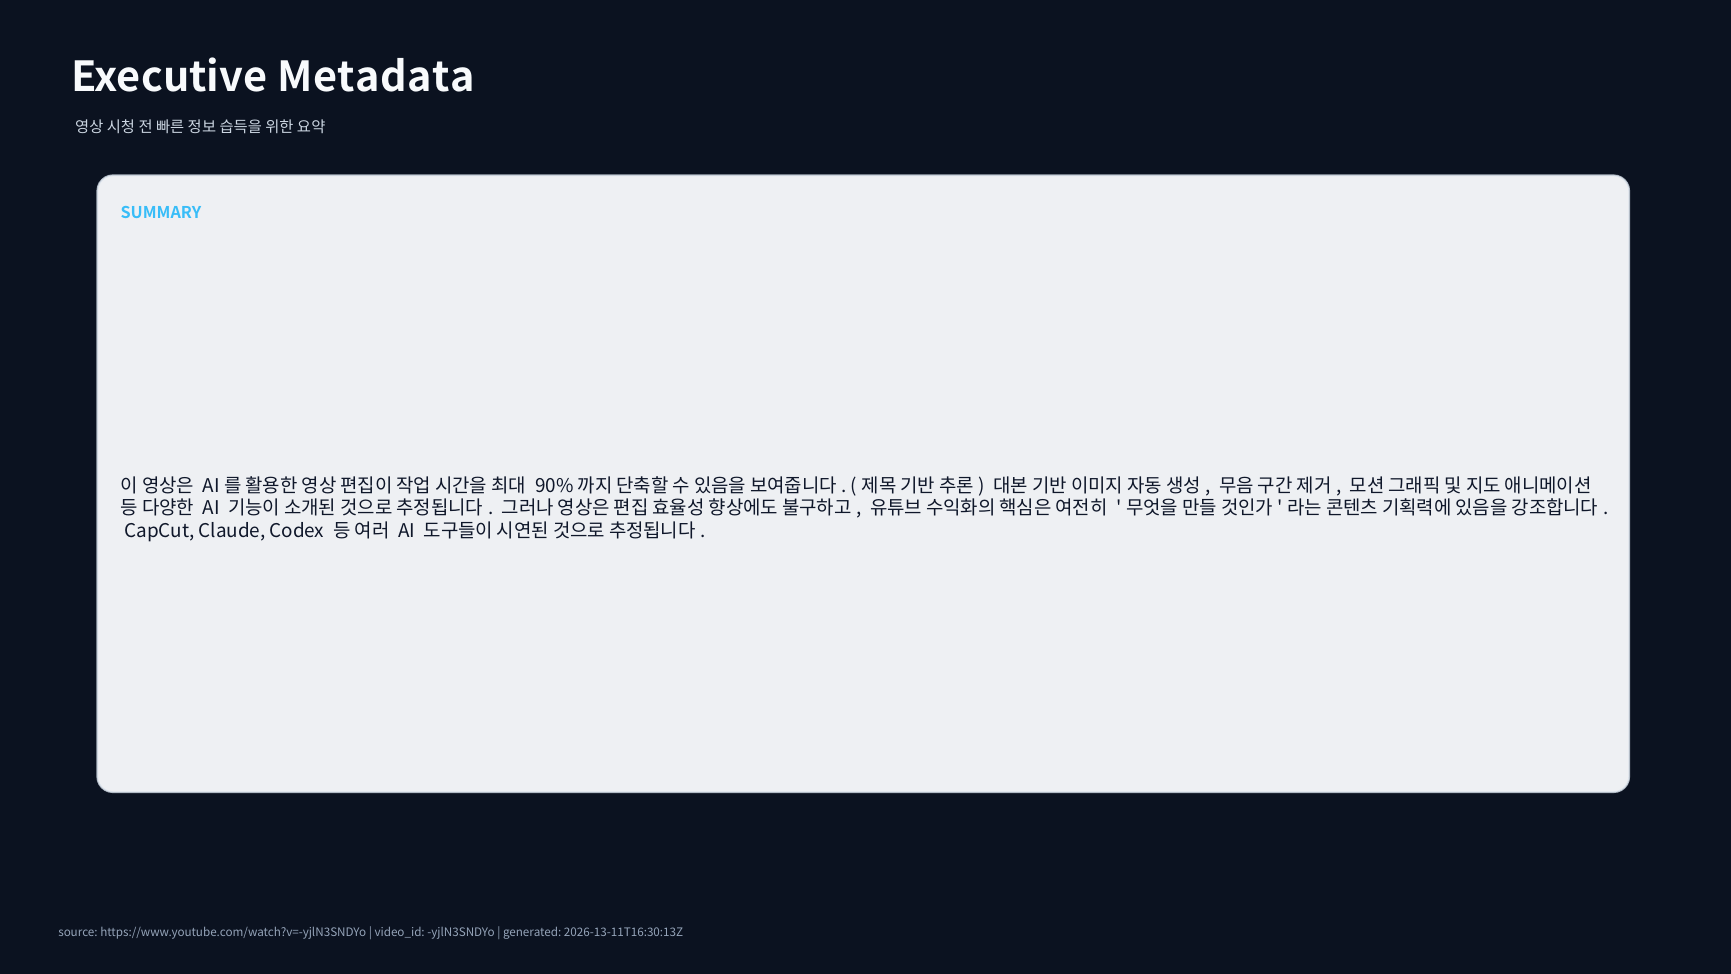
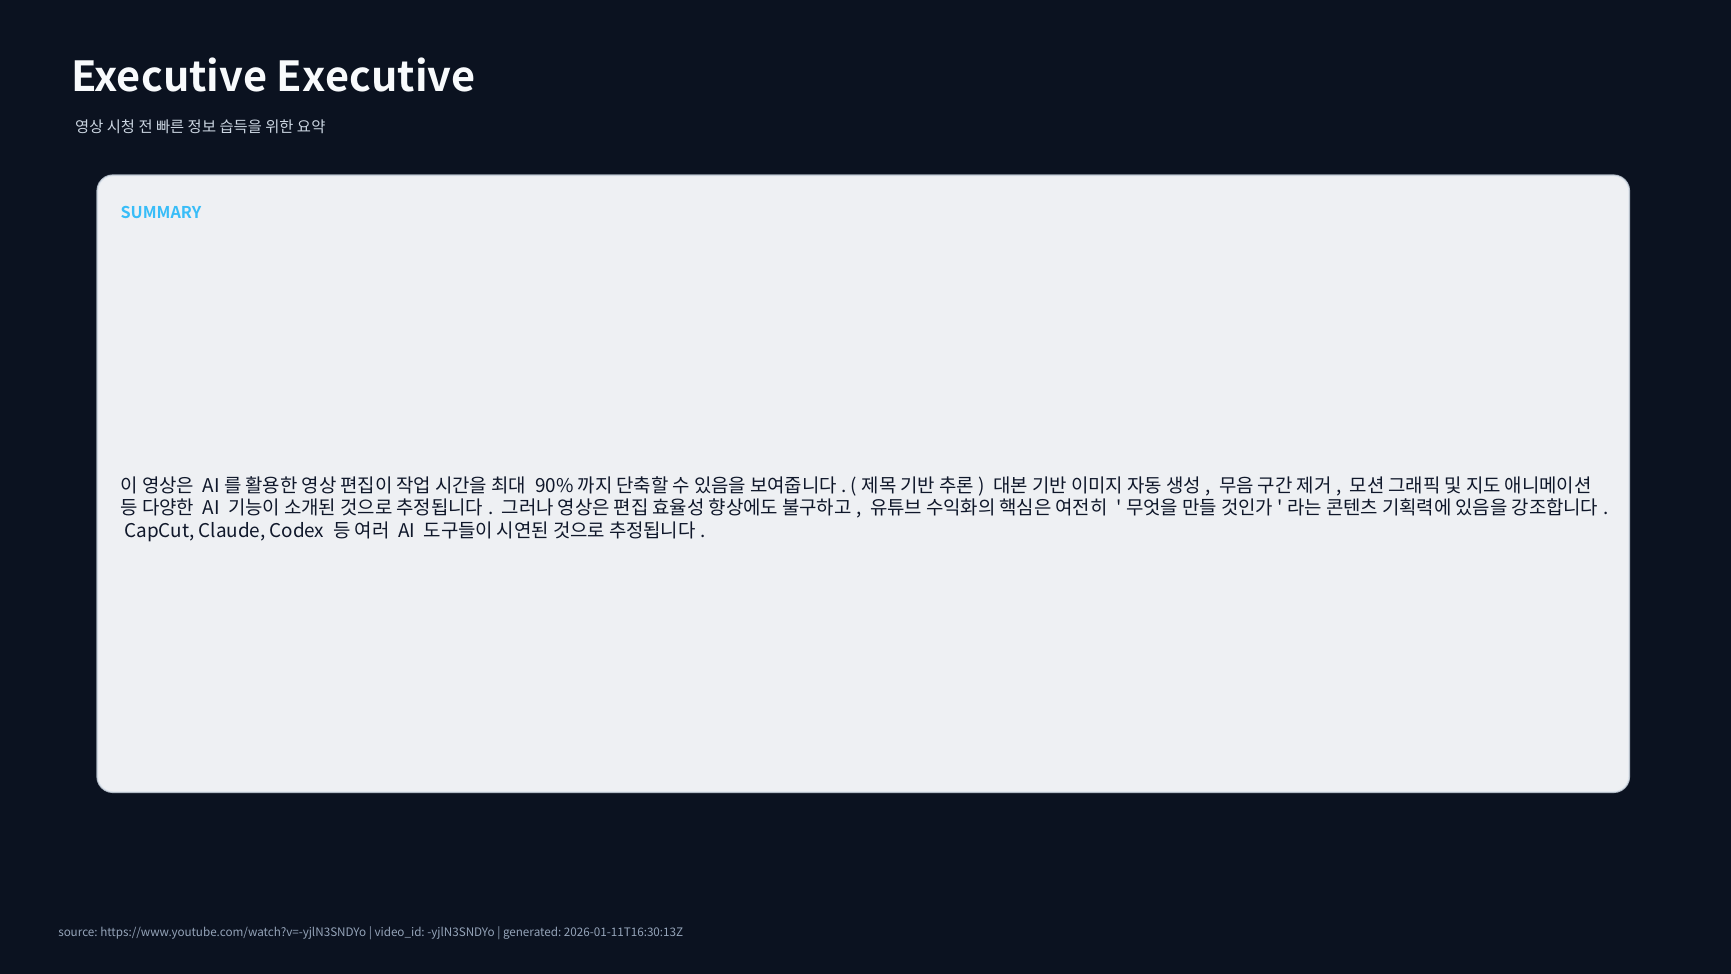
Executive Metadata: Metadata -> Executive
2026-13-11T16:30:13Z: 2026-13-11T16:30:13Z -> 2026-01-11T16:30:13Z
